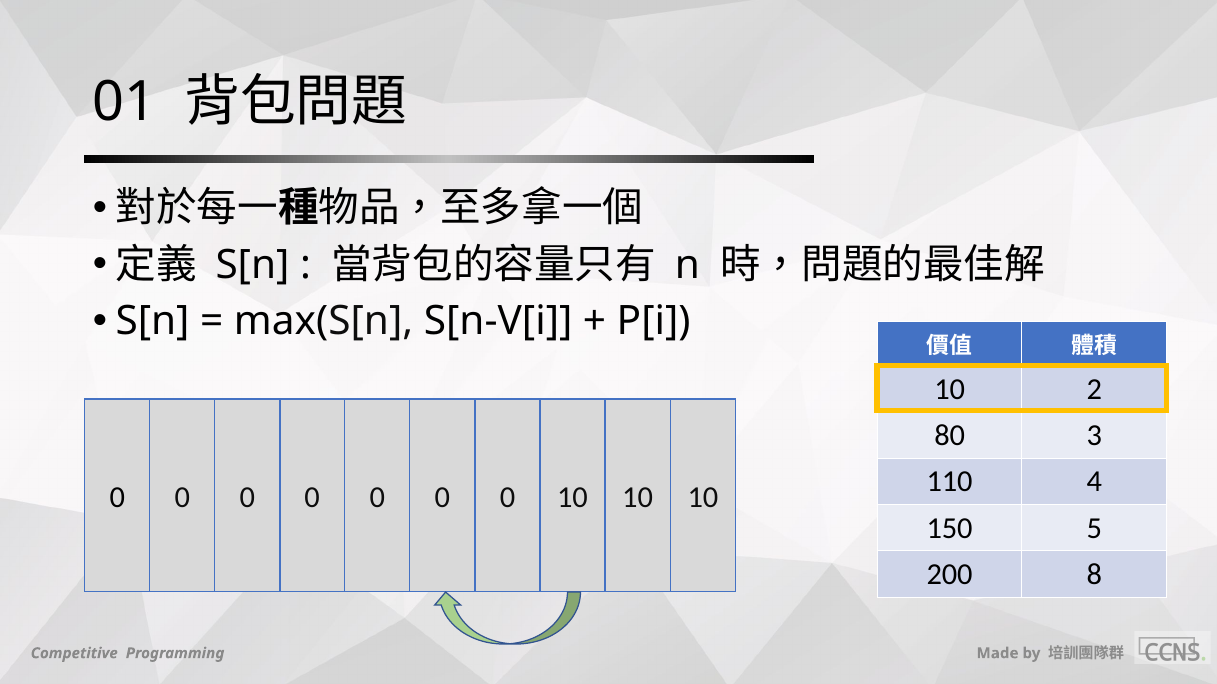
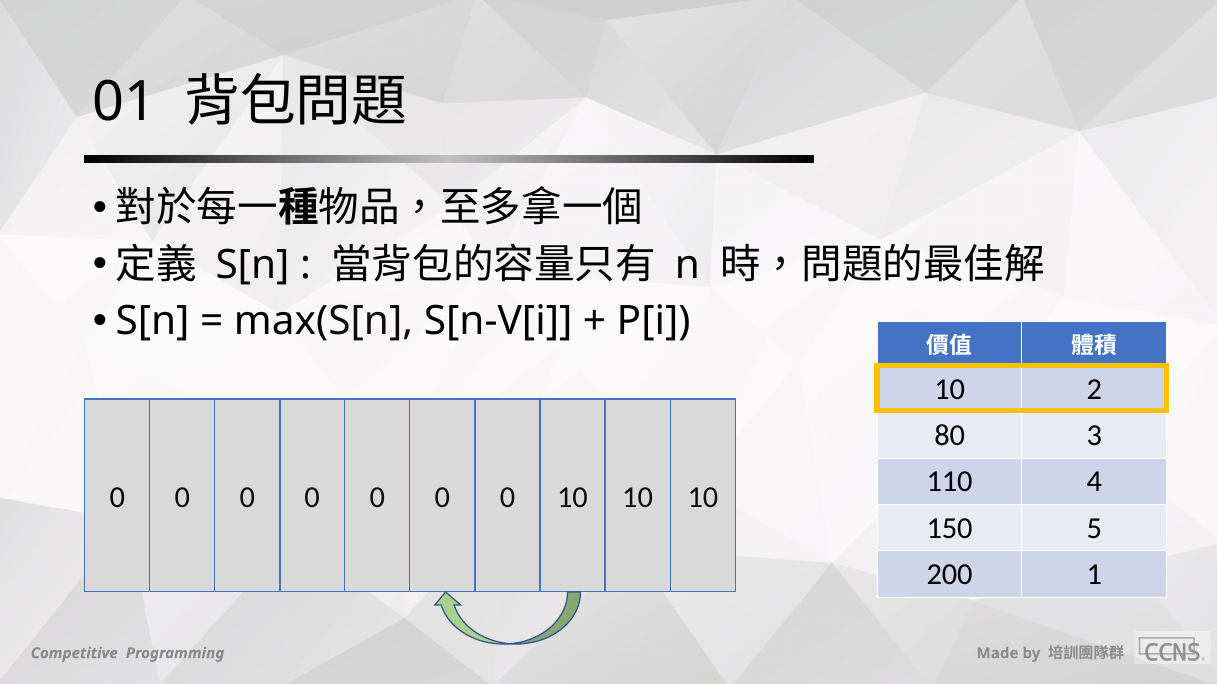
8: 8 -> 1
